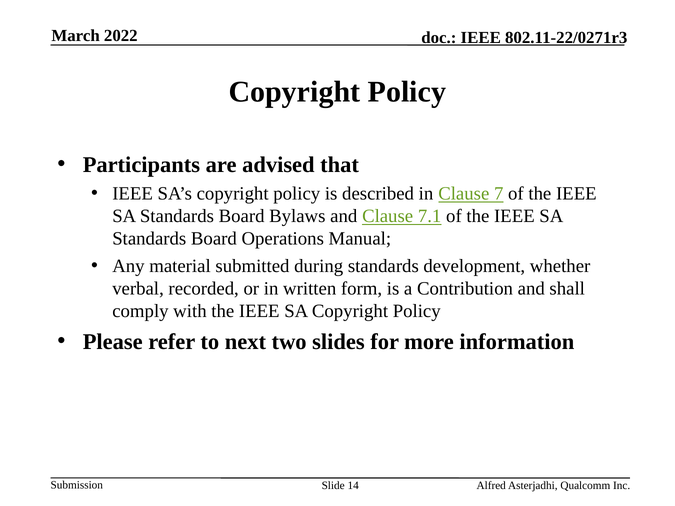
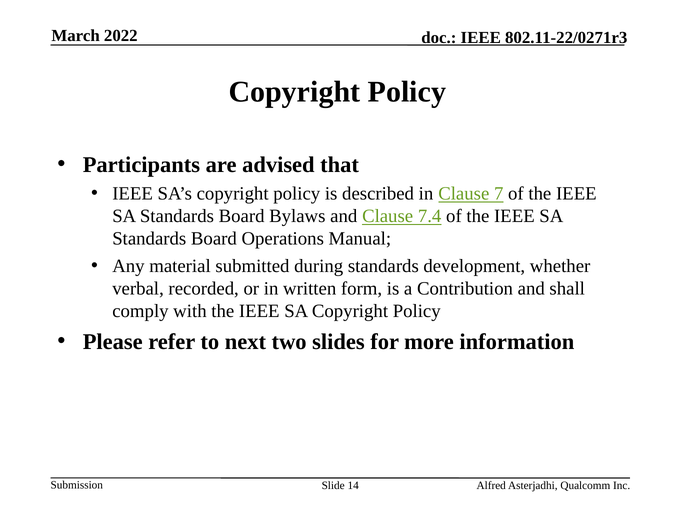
7.1: 7.1 -> 7.4
